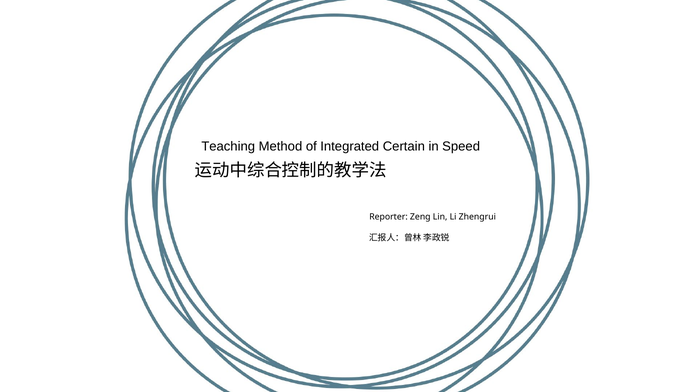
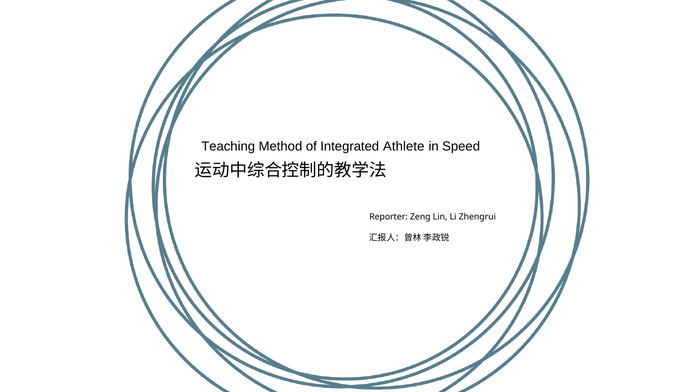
Certain: Certain -> Athlete
